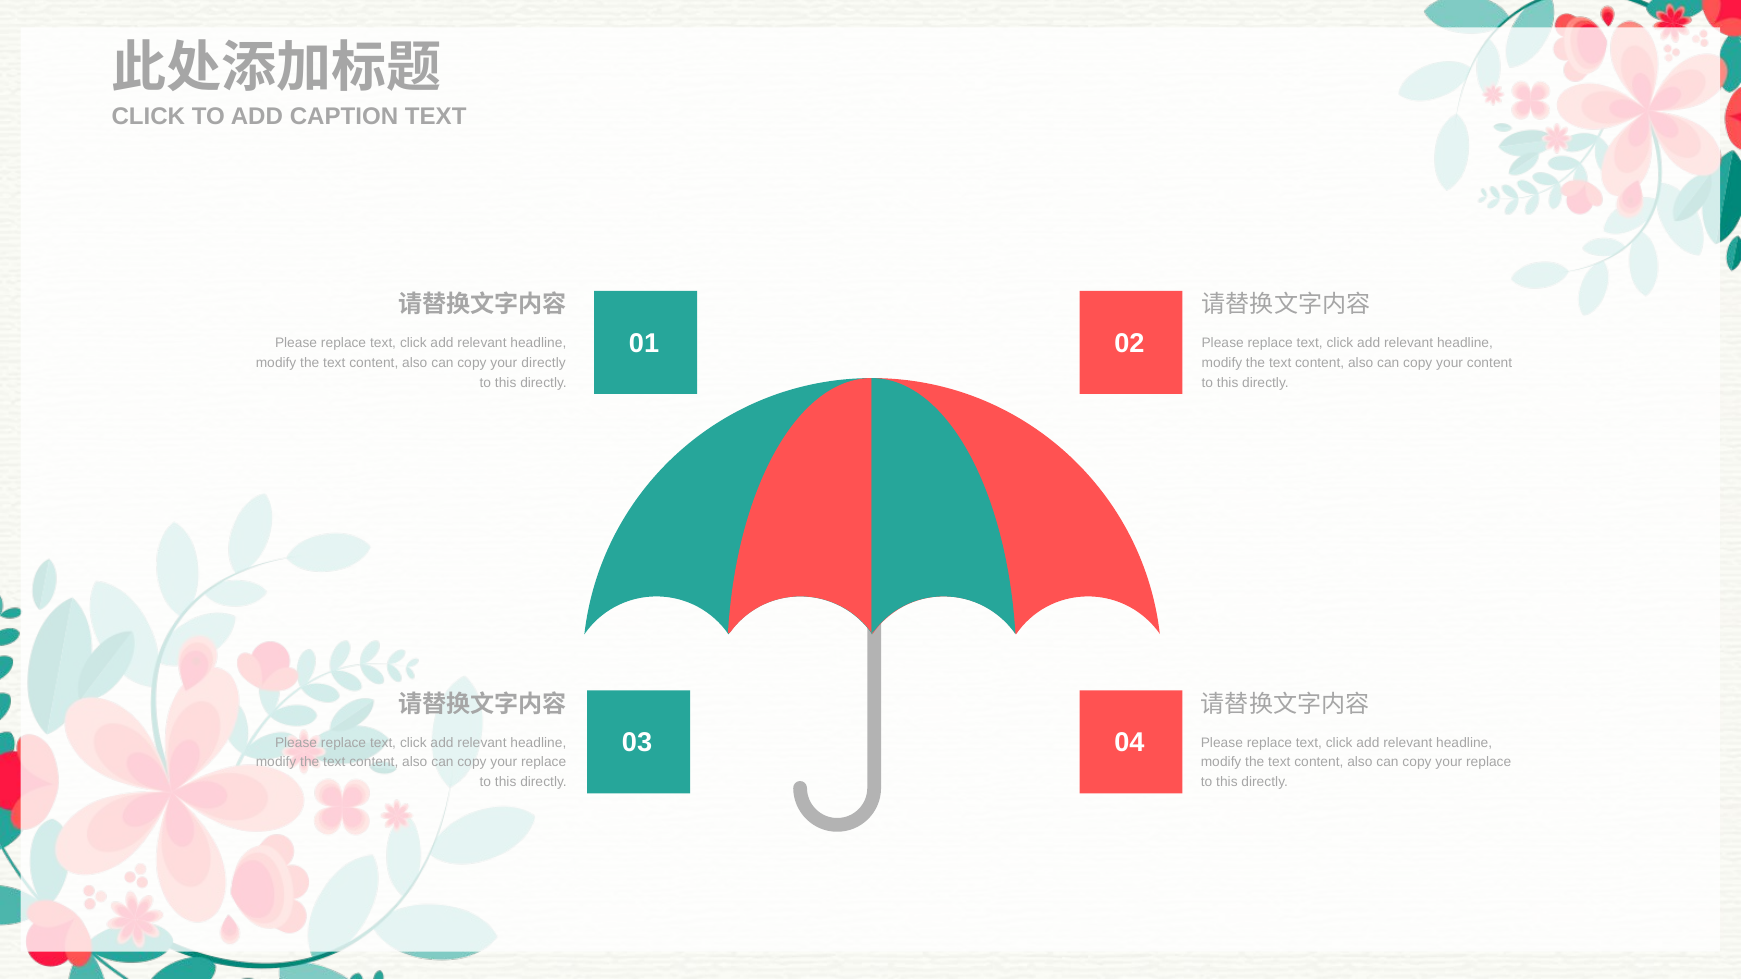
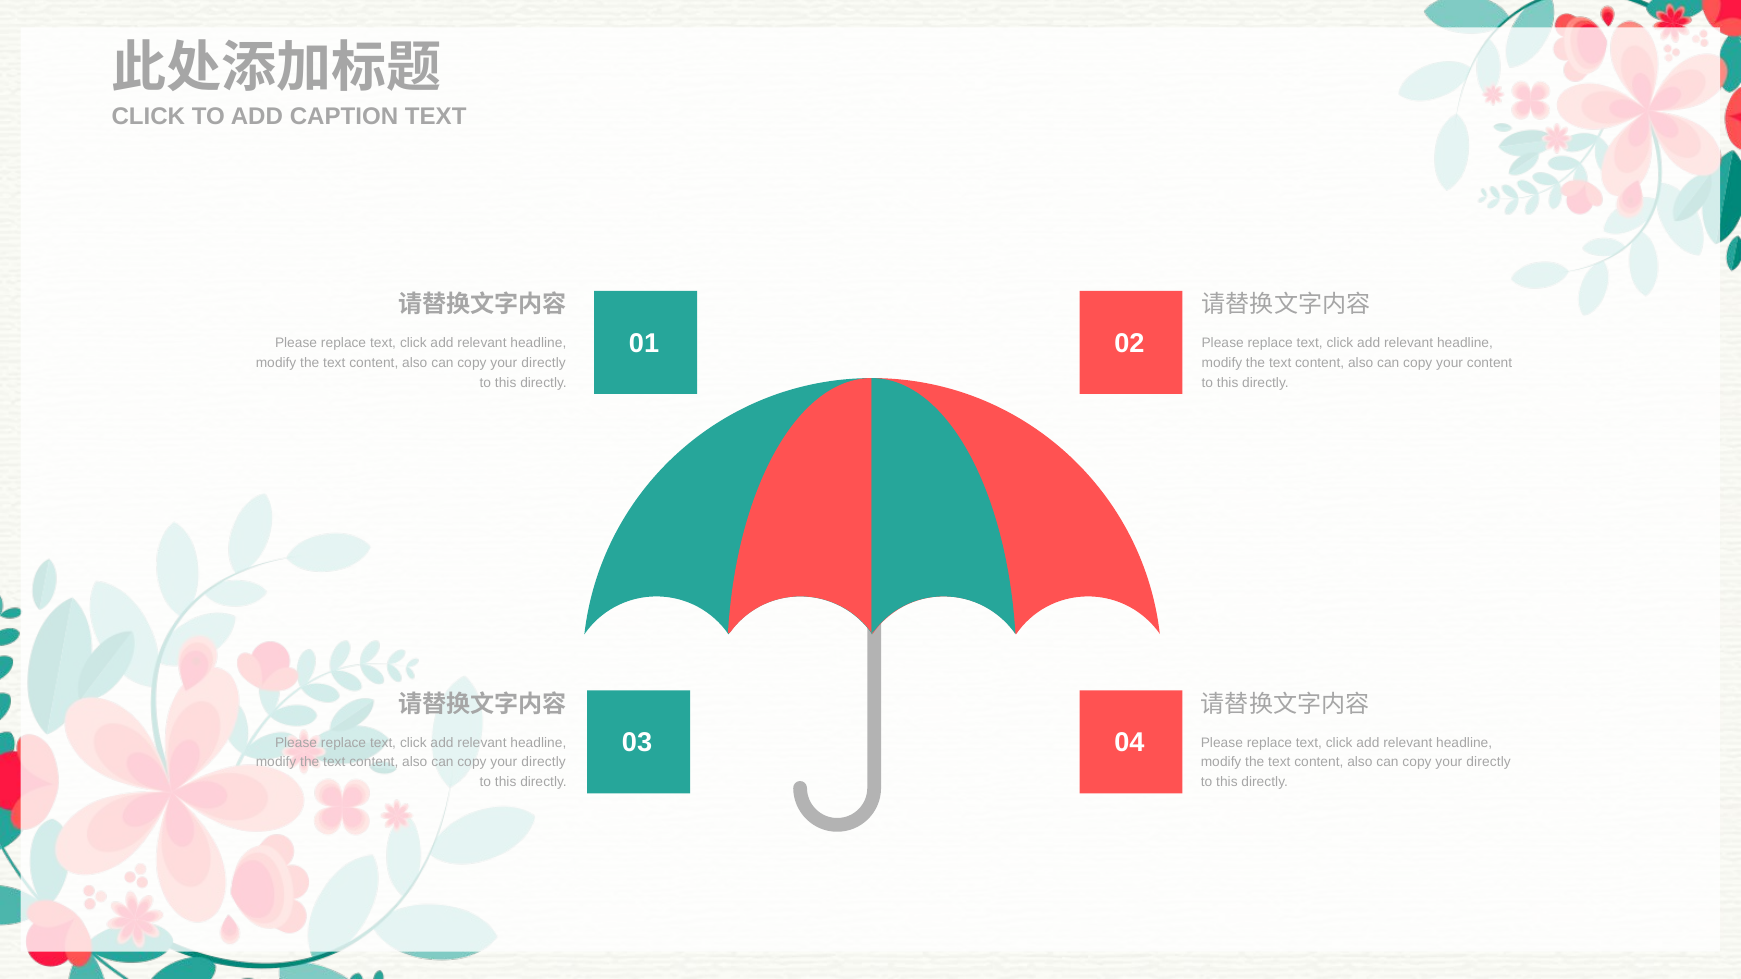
replace at (544, 763): replace -> directly
replace at (1489, 763): replace -> directly
